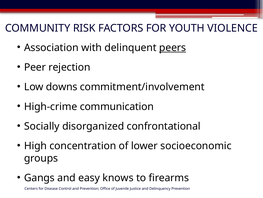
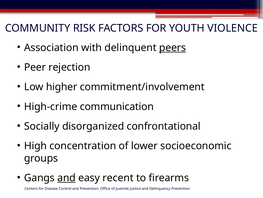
downs: downs -> higher
and at (66, 177) underline: none -> present
knows: knows -> recent
